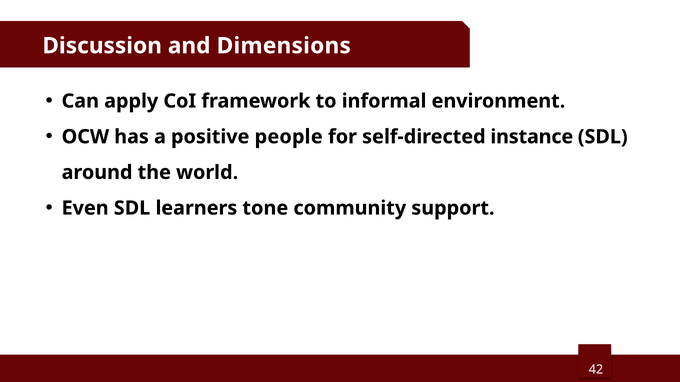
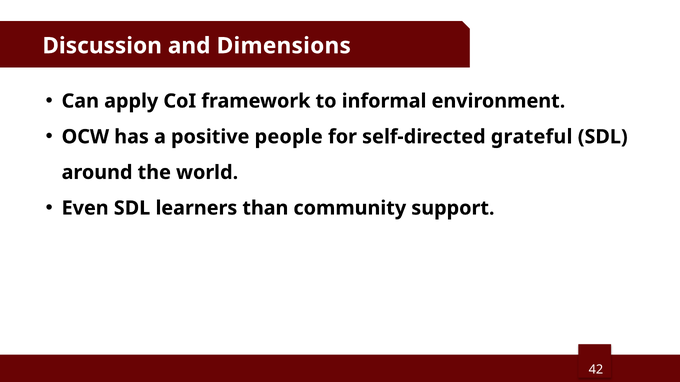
instance: instance -> grateful
tone: tone -> than
